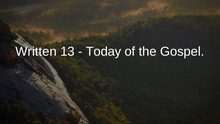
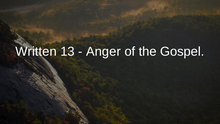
Today: Today -> Anger
